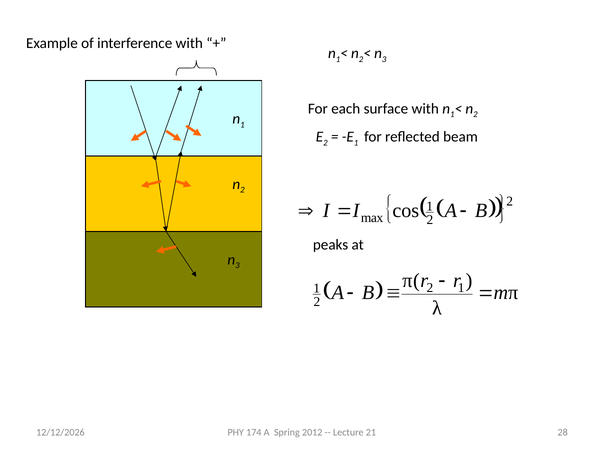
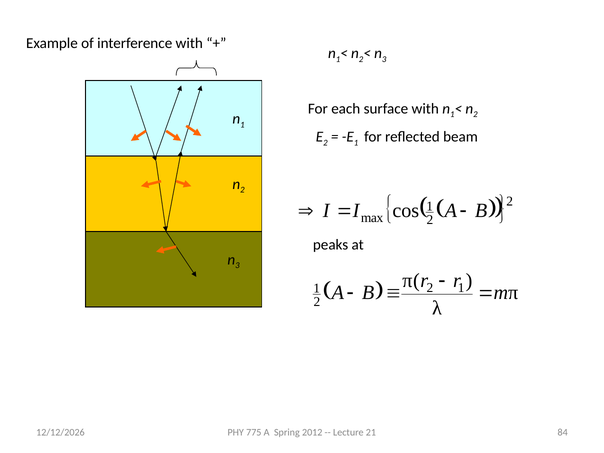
174: 174 -> 775
28: 28 -> 84
